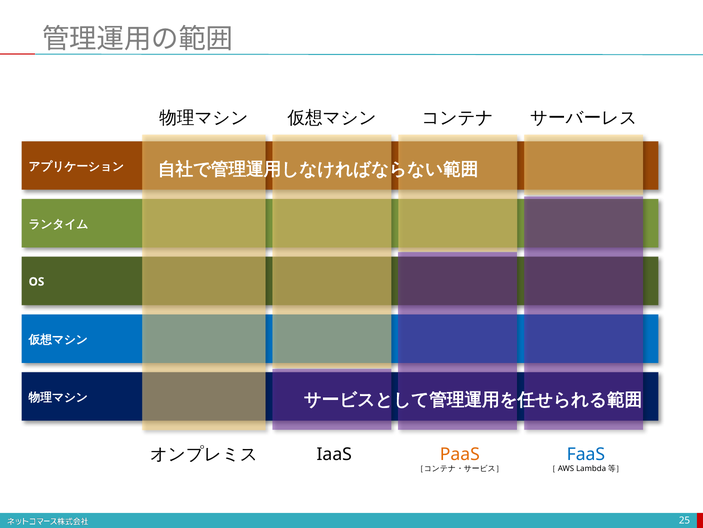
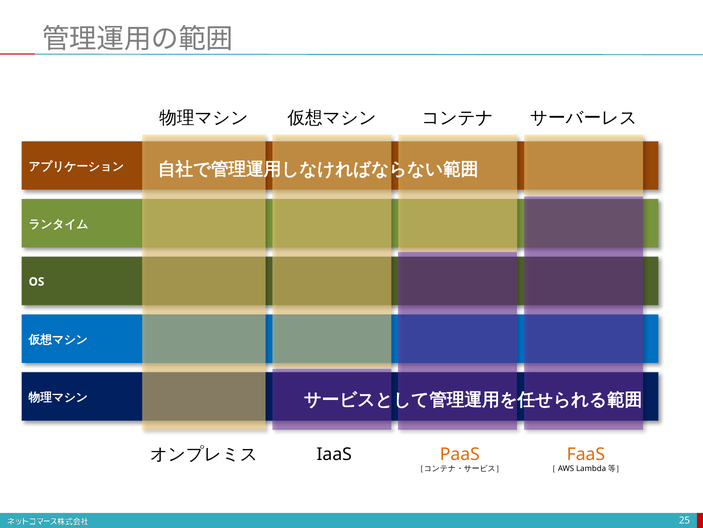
FaaS colour: blue -> orange
